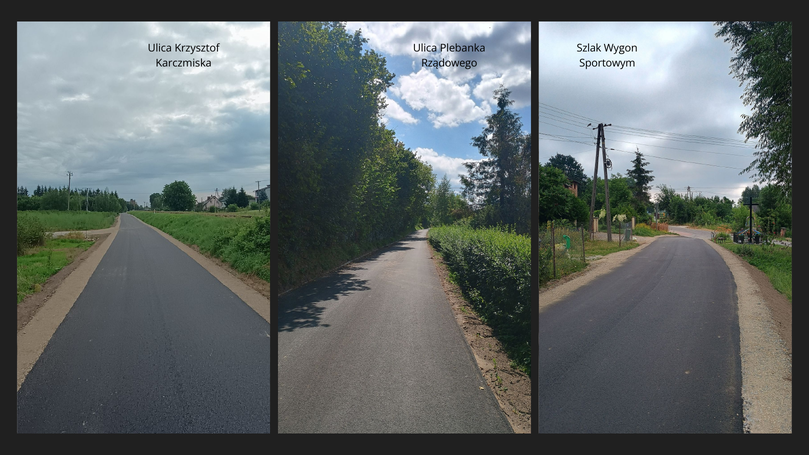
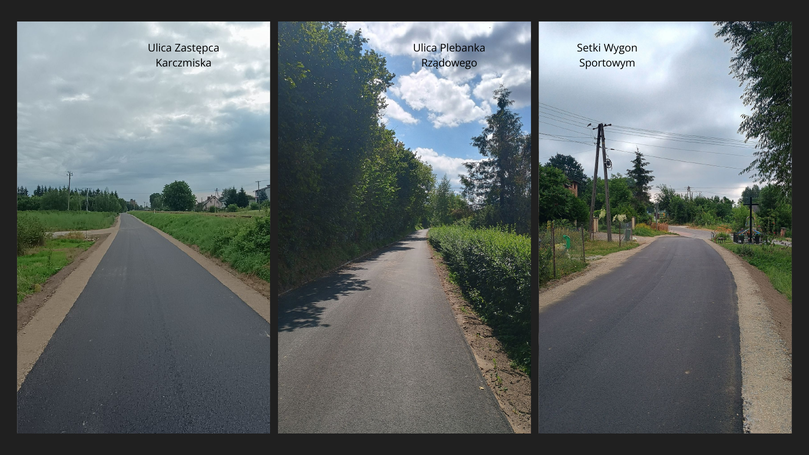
Krzysztof: Krzysztof -> Zastępca
Szlak: Szlak -> Setki
